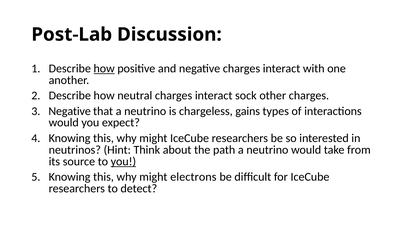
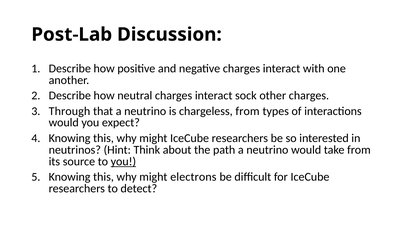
how at (104, 68) underline: present -> none
Negative at (70, 111): Negative -> Through
chargeless gains: gains -> from
